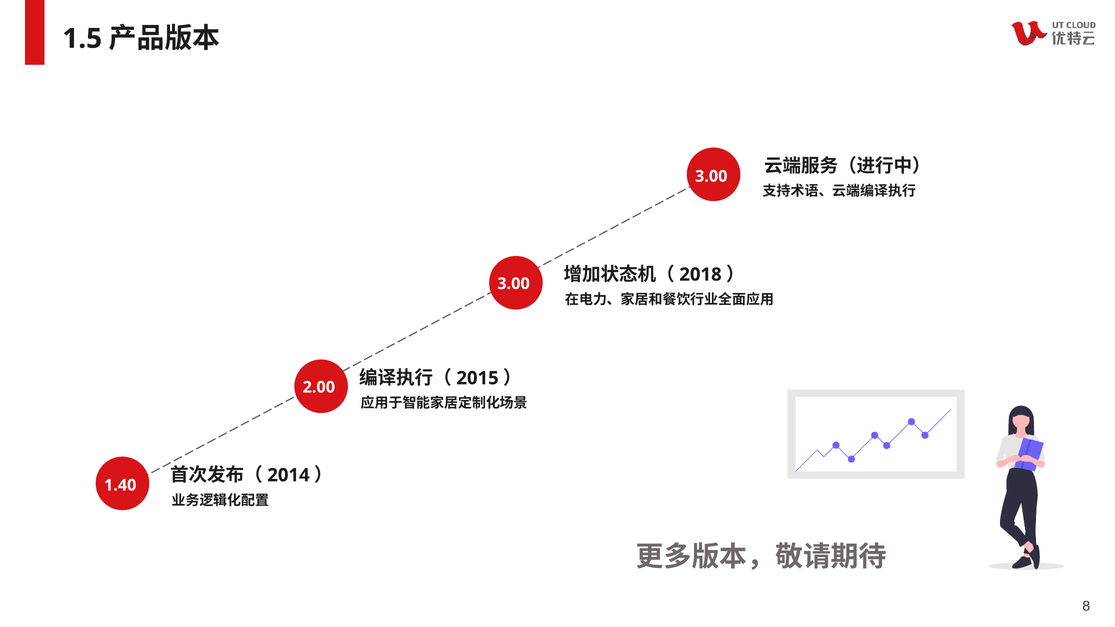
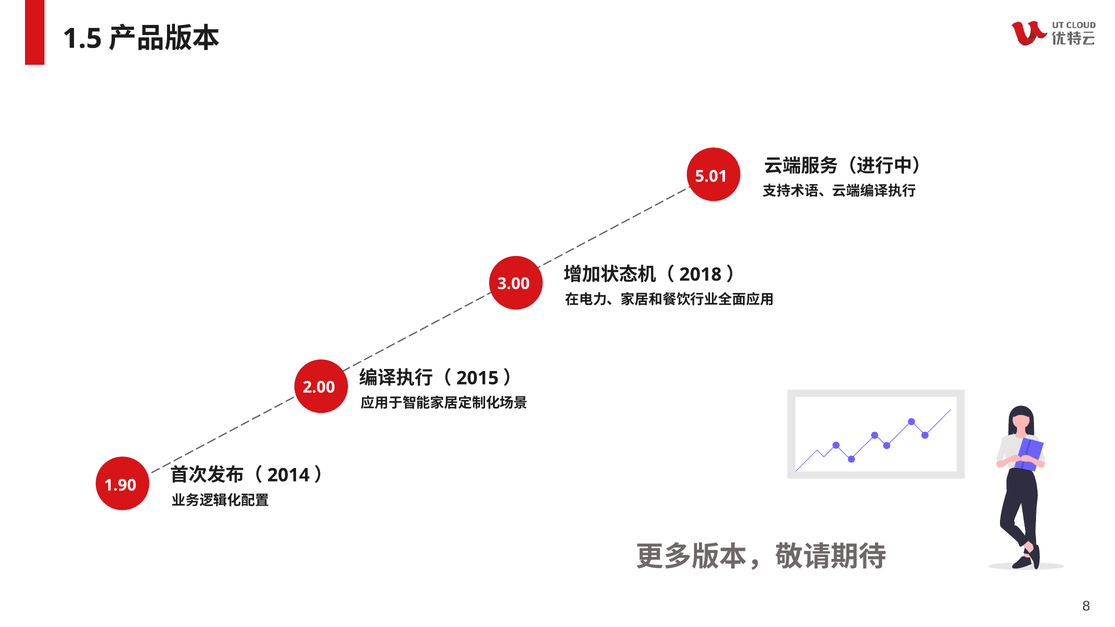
3.00 at (711, 176): 3.00 -> 5.01
1.40: 1.40 -> 1.90
